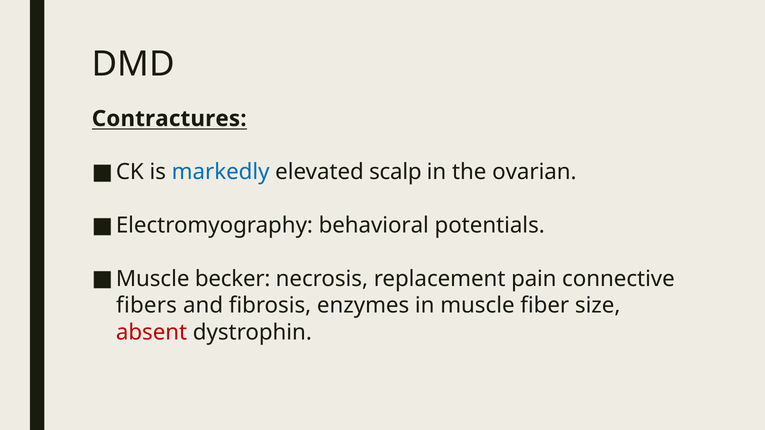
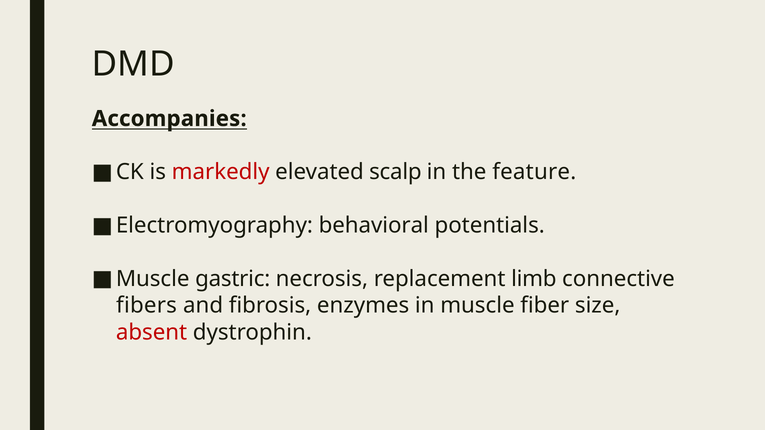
Contractures: Contractures -> Accompanies
markedly colour: blue -> red
ovarian: ovarian -> feature
becker: becker -> gastric
pain: pain -> limb
